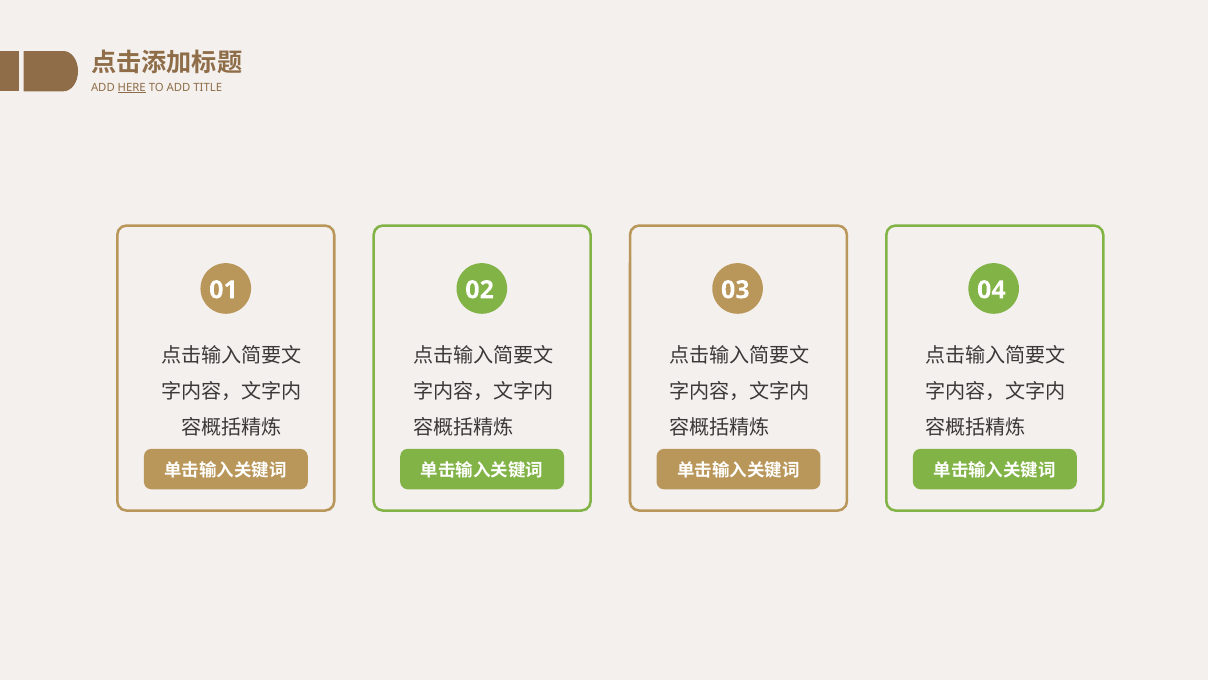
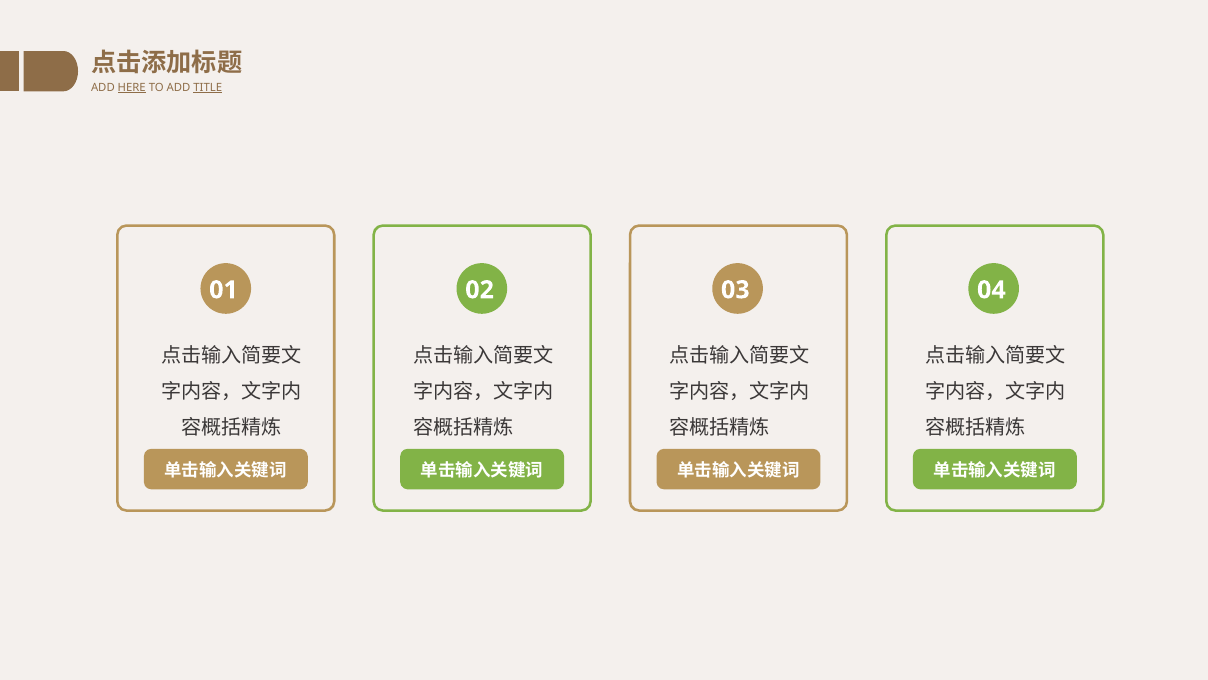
TITLE underline: none -> present
